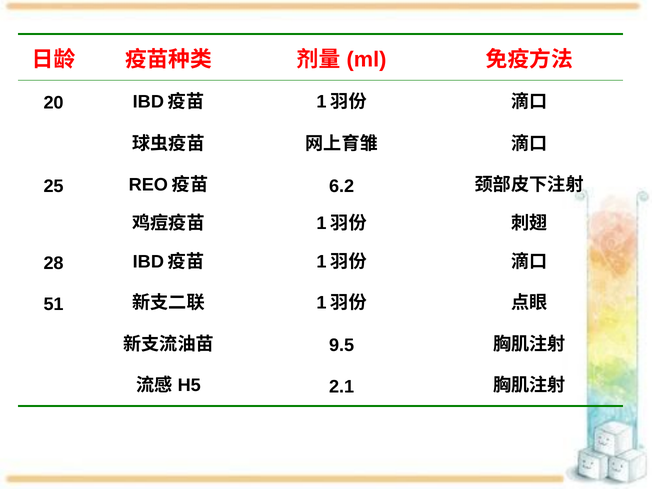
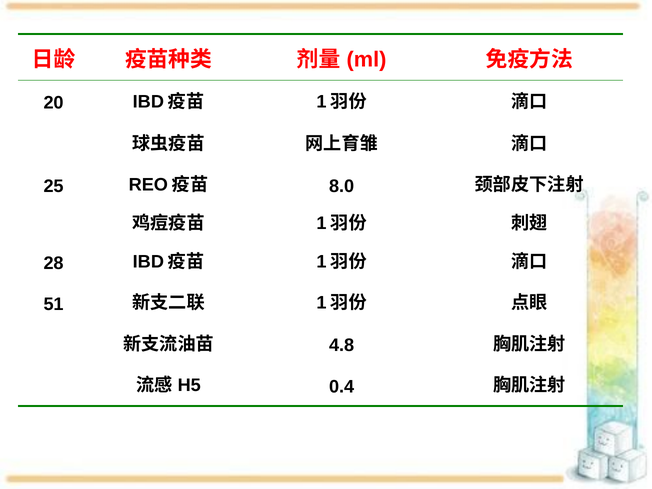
6.2: 6.2 -> 8.0
9.5: 9.5 -> 4.8
2.1: 2.1 -> 0.4
